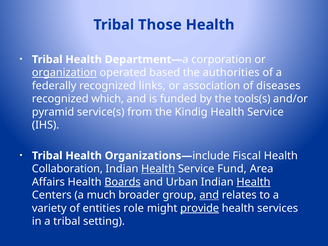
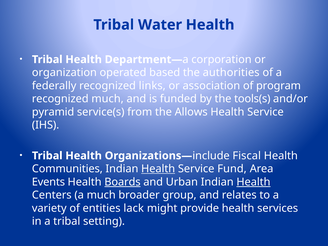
Those: Those -> Water
organization underline: present -> none
diseases: diseases -> program
recognized which: which -> much
Kindig: Kindig -> Allows
Collaboration: Collaboration -> Communities
Affairs: Affairs -> Events
and at (209, 195) underline: present -> none
role: role -> lack
provide underline: present -> none
